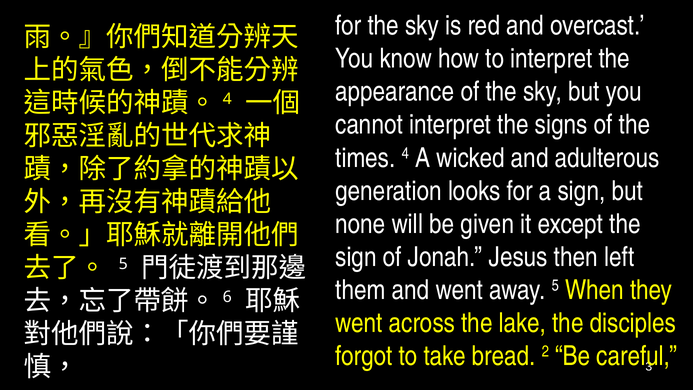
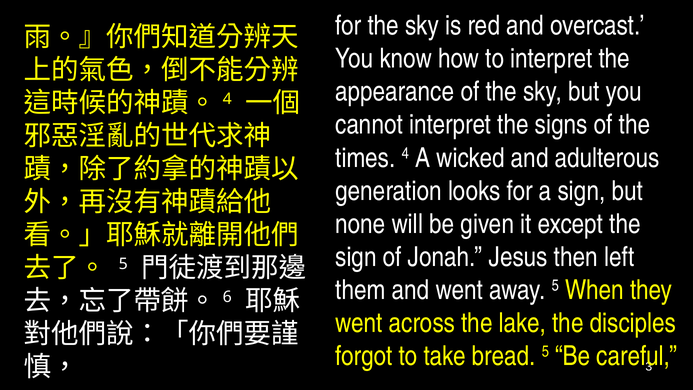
bread 2: 2 -> 5
